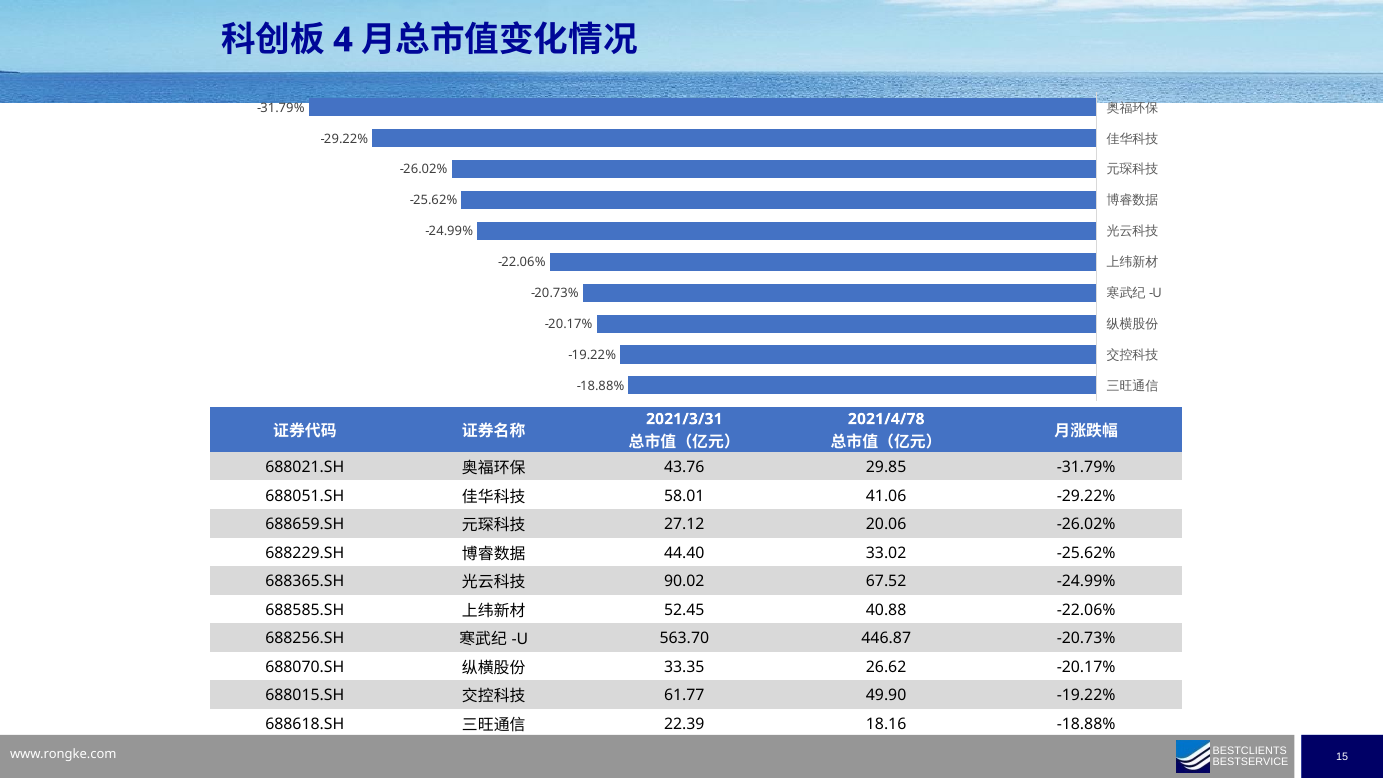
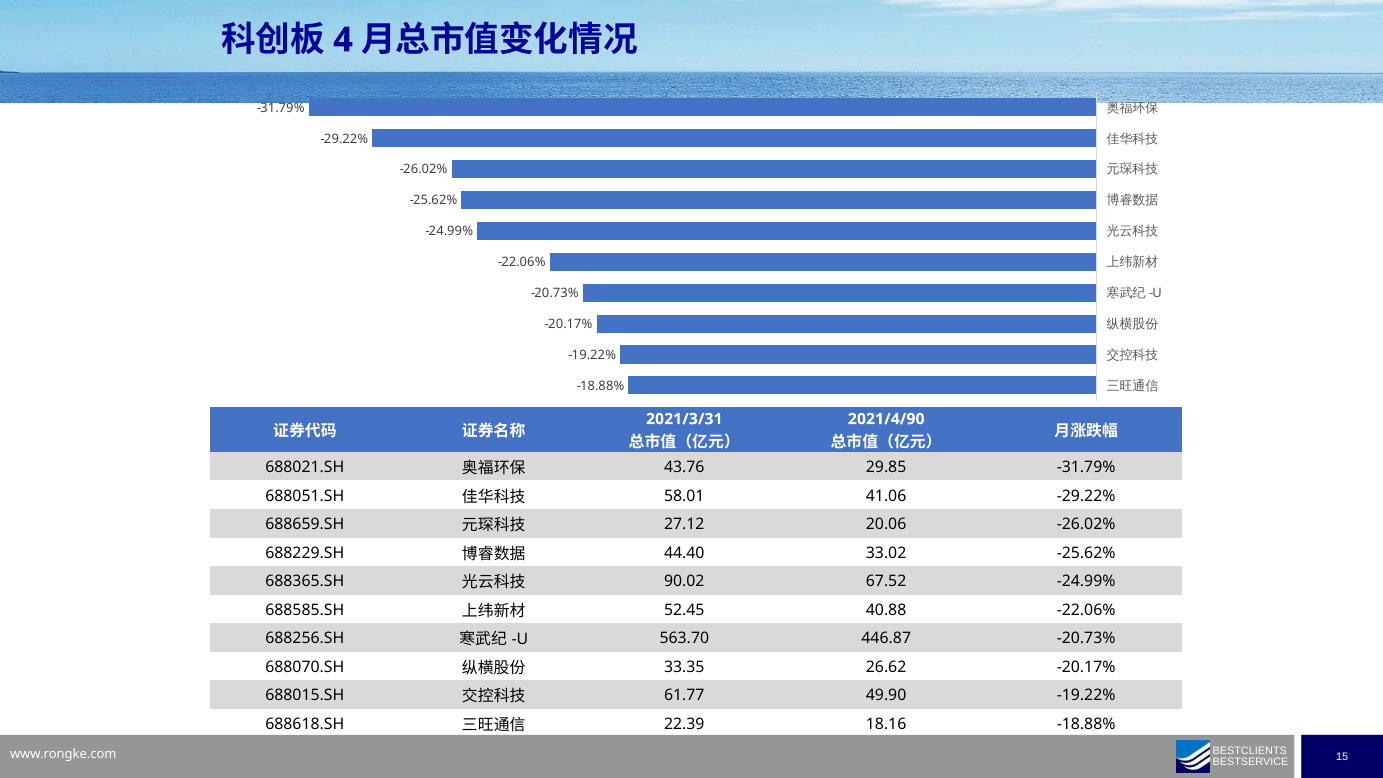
2021/4/78: 2021/4/78 -> 2021/4/90
